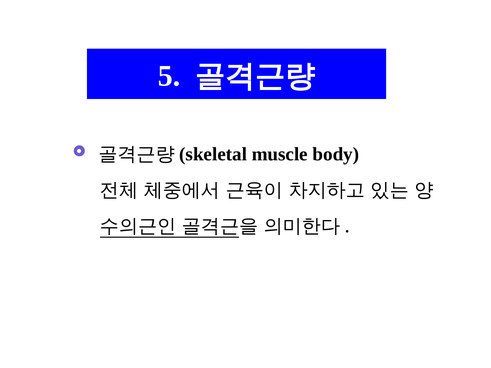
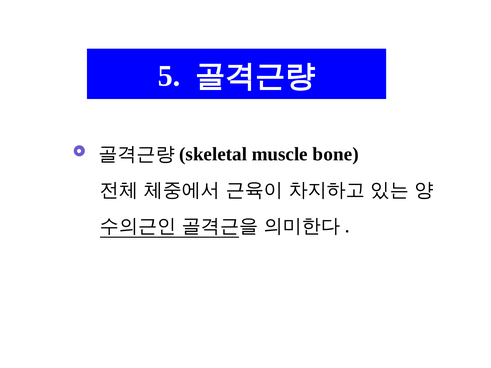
body: body -> bone
